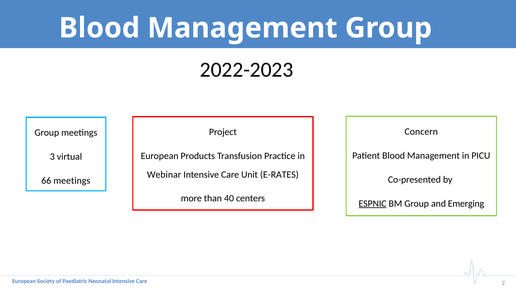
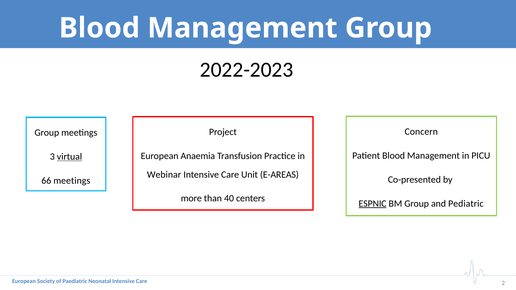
Products: Products -> Anaemia
virtual underline: none -> present
E-RATES: E-RATES -> E-AREAS
Emerging: Emerging -> Pediatric
